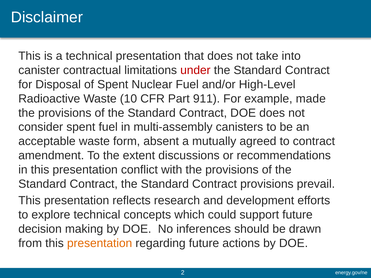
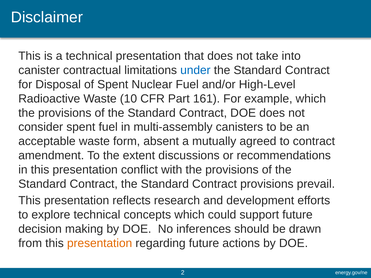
under colour: red -> blue
911: 911 -> 161
example made: made -> which
